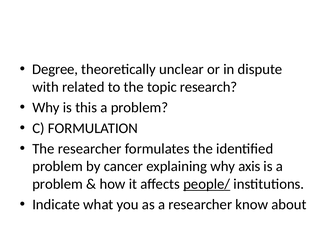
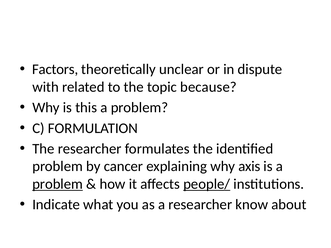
Degree: Degree -> Factors
research: research -> because
problem at (58, 184) underline: none -> present
